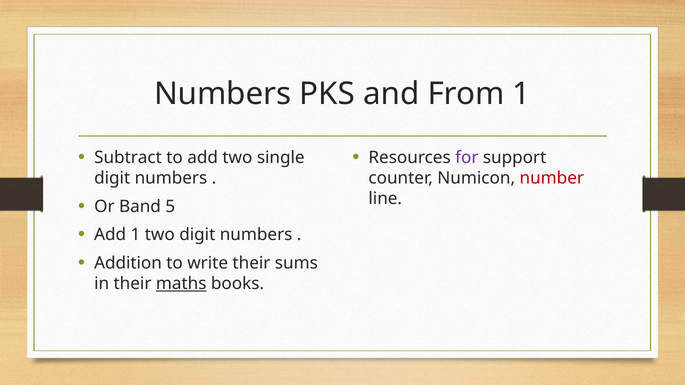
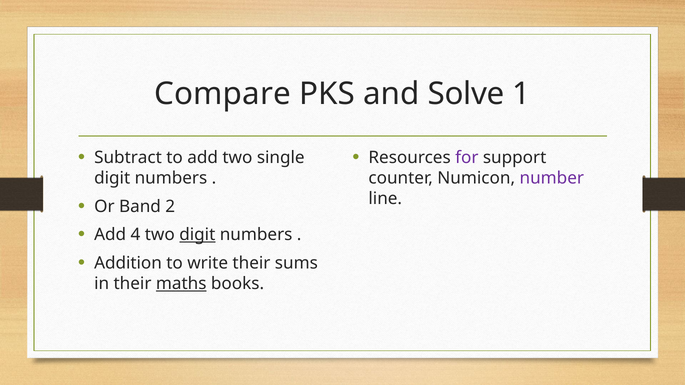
Numbers at (223, 94): Numbers -> Compare
From: From -> Solve
number colour: red -> purple
5: 5 -> 2
Add 1: 1 -> 4
digit at (197, 235) underline: none -> present
